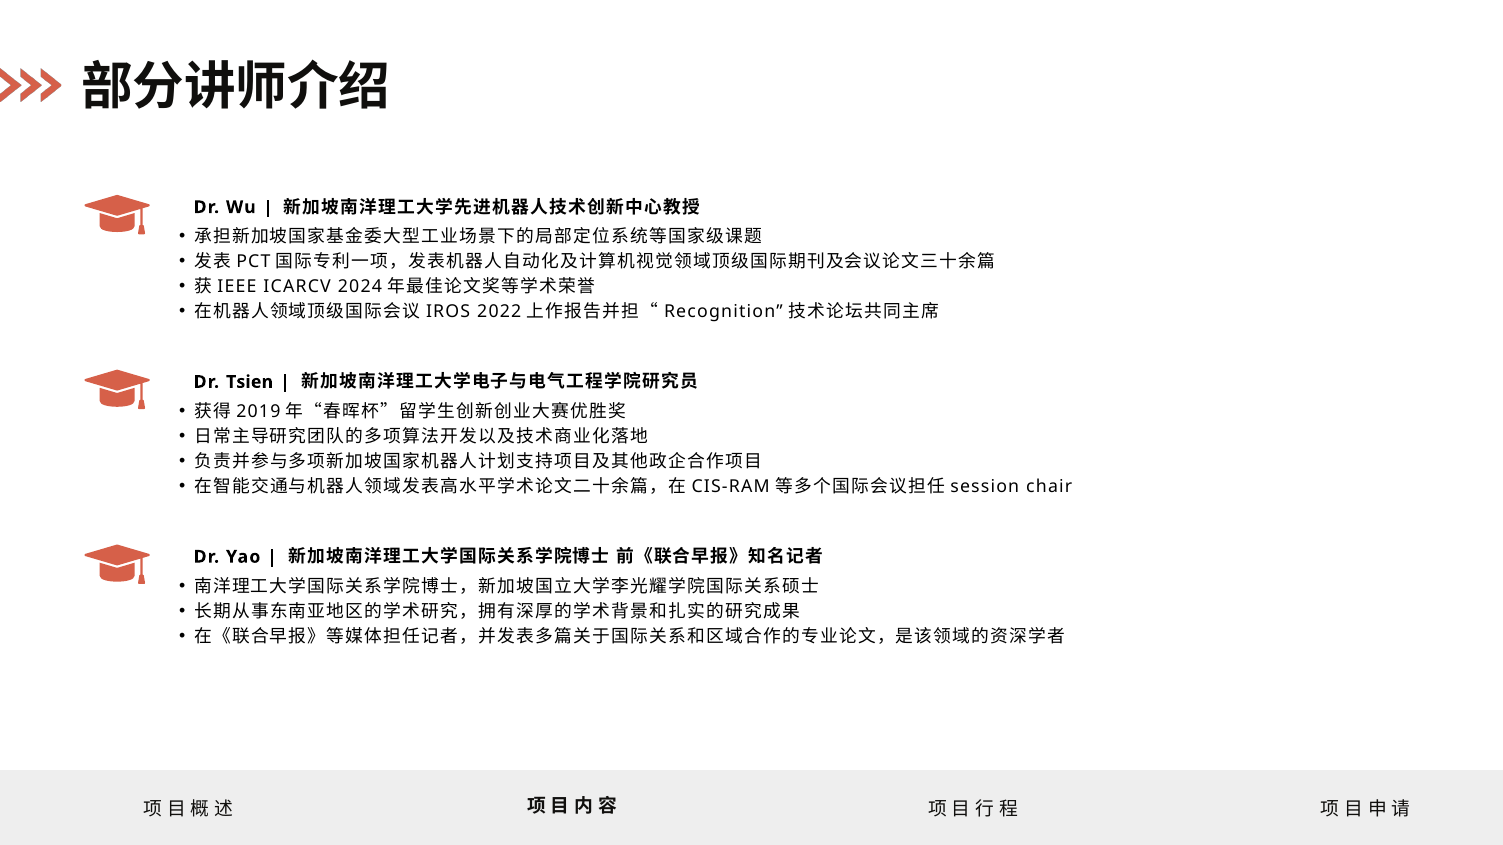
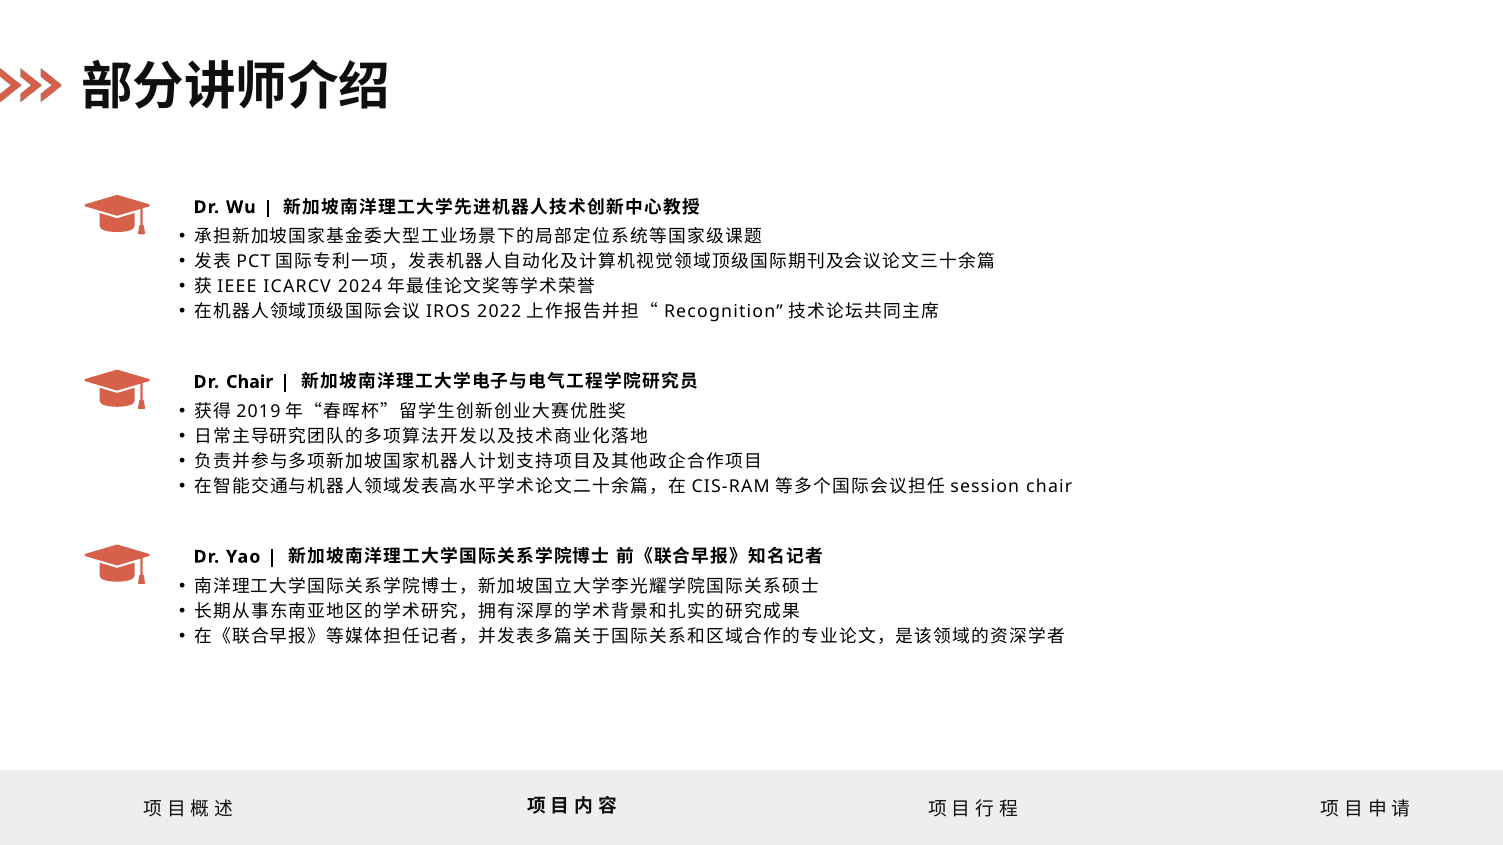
Dr Tsien: Tsien -> Chair
